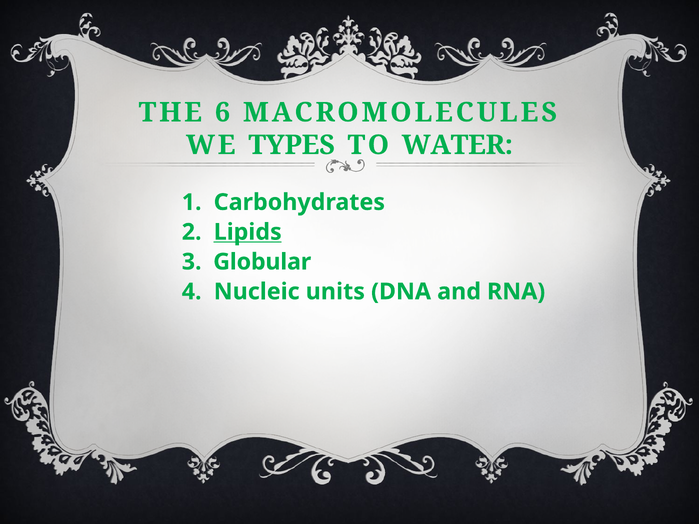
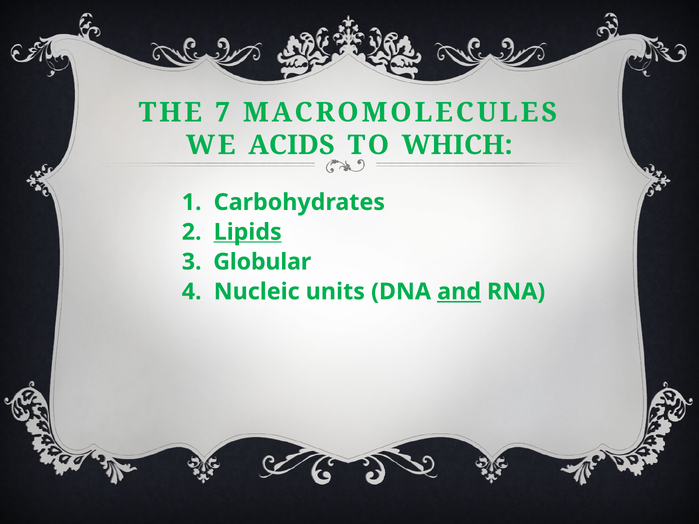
6: 6 -> 7
TYPES: TYPES -> ACIDS
WATER: WATER -> WHICH
and underline: none -> present
